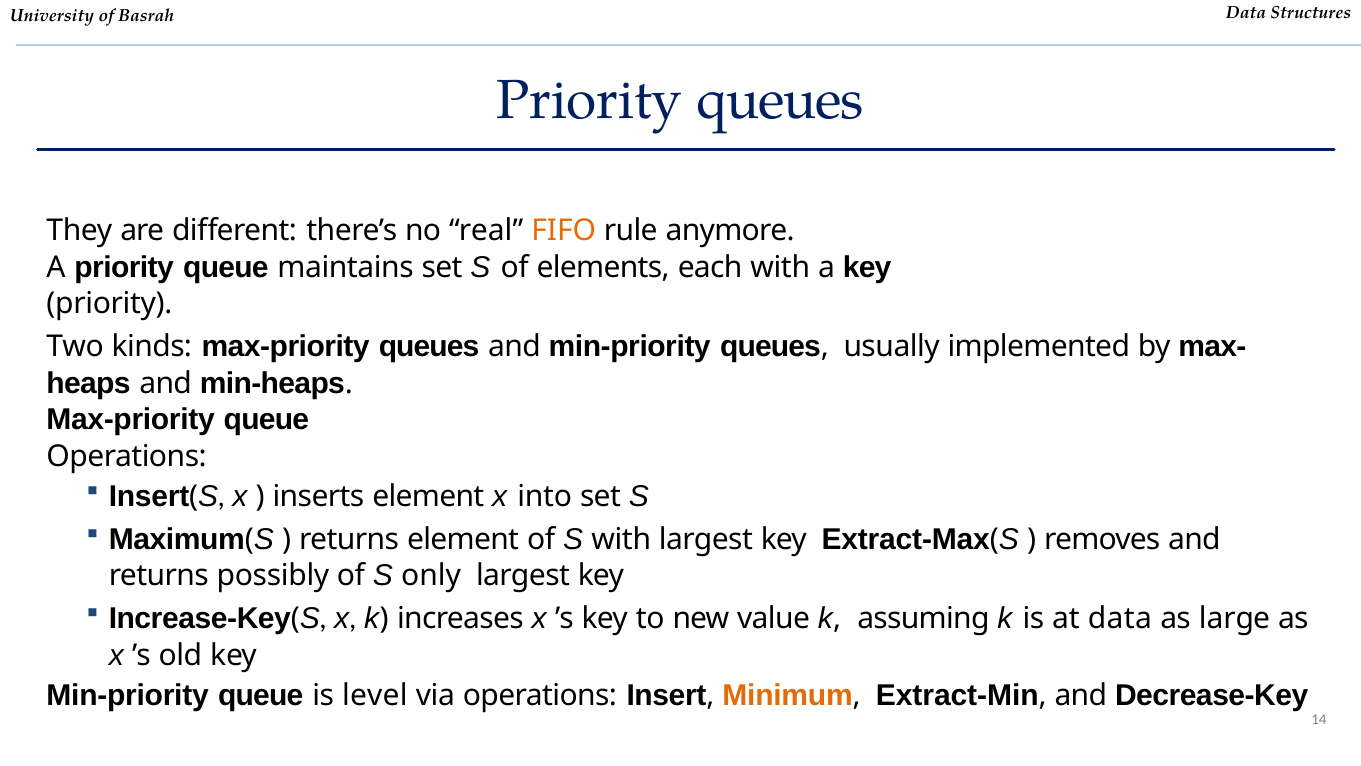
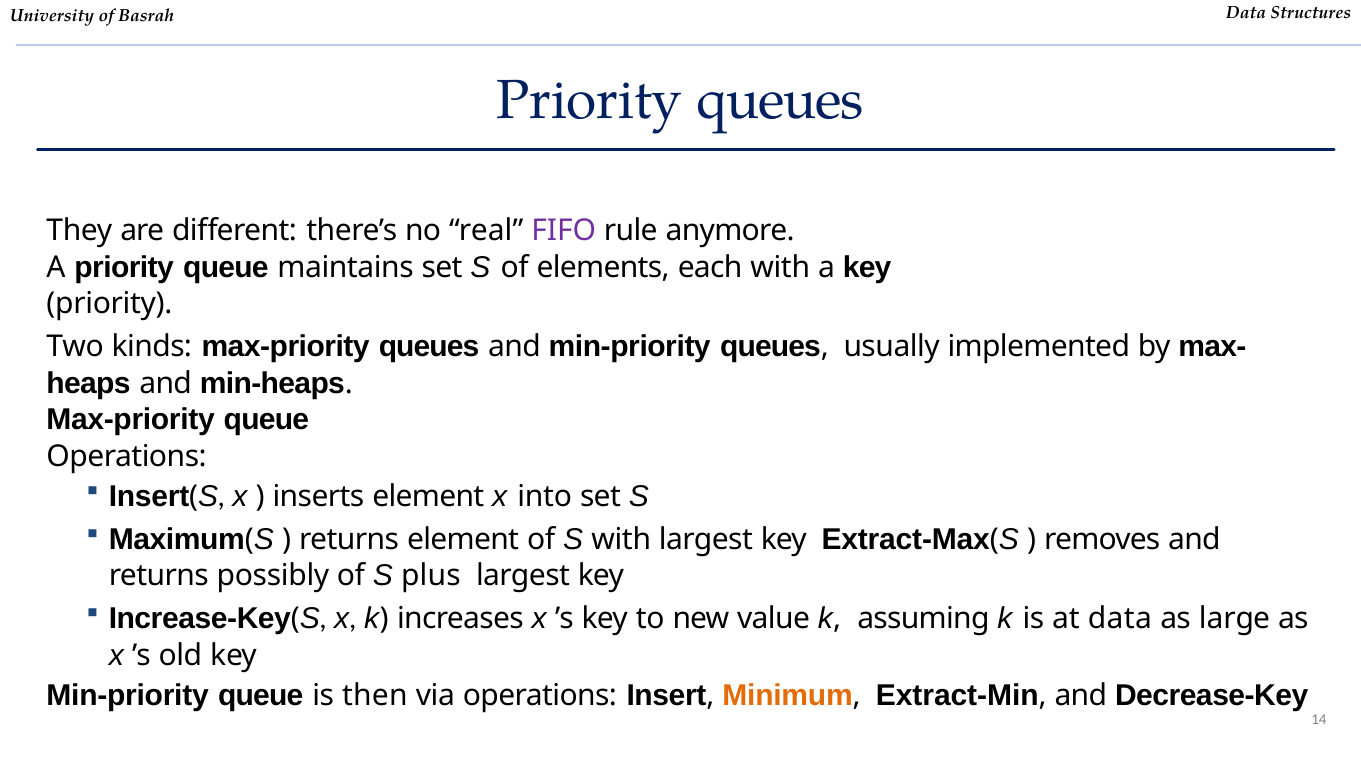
FIFO colour: orange -> purple
only: only -> plus
level: level -> then
